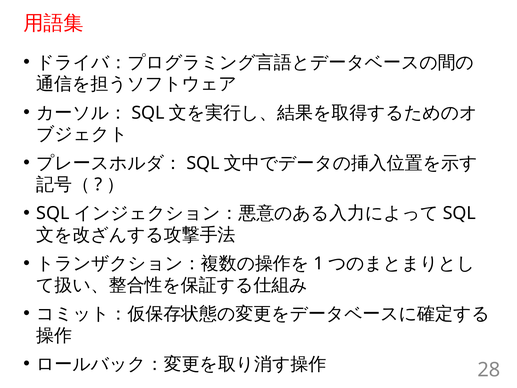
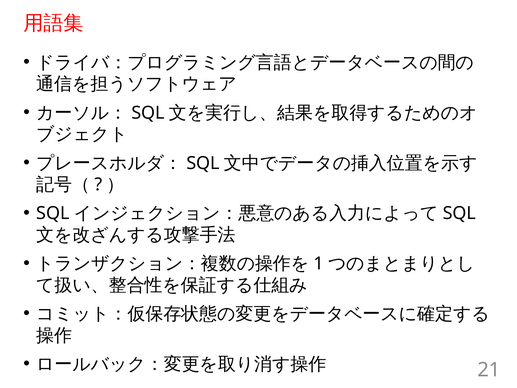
28: 28 -> 21
